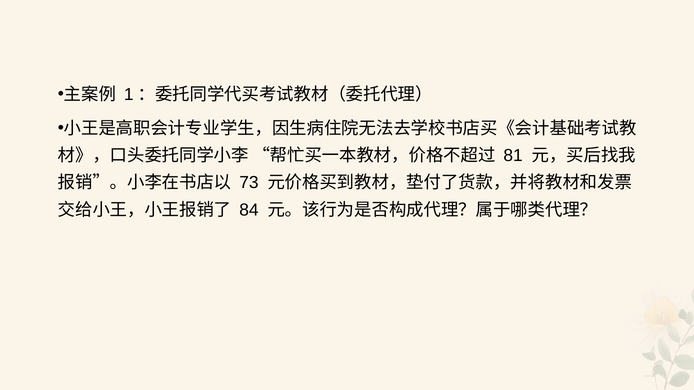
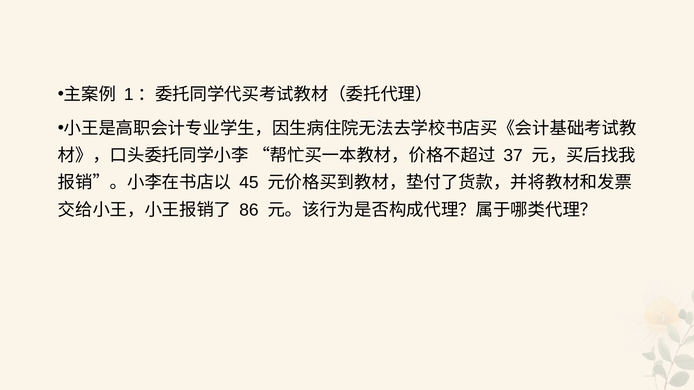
81: 81 -> 37
73: 73 -> 45
84: 84 -> 86
